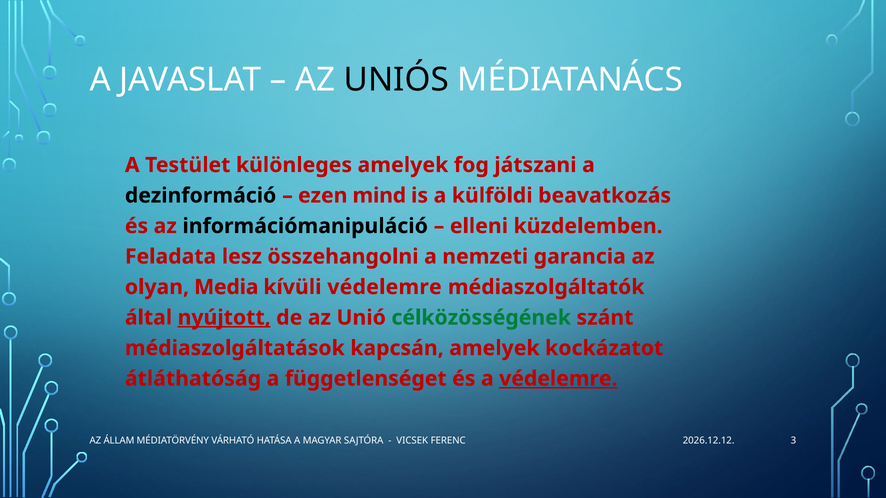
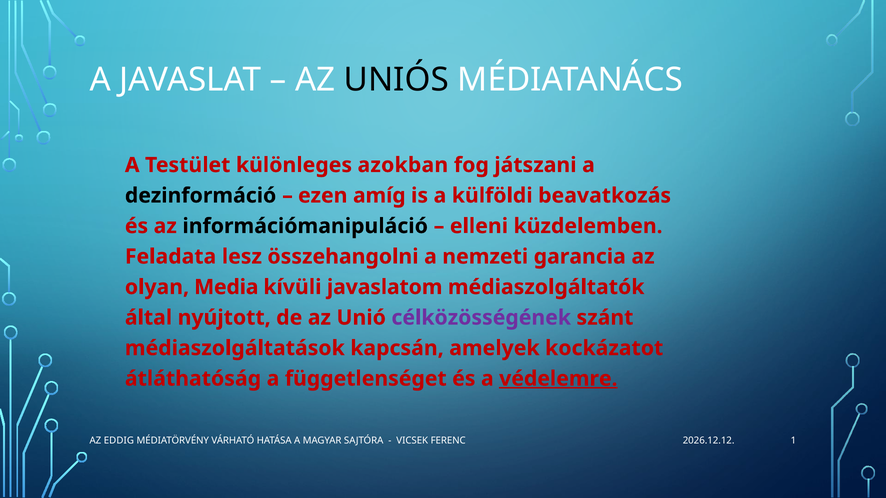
különleges amelyek: amelyek -> azokban
mind: mind -> amíg
kívüli védelemre: védelemre -> javaslatom
nyújtott underline: present -> none
célközösségének colour: green -> purple
ÁLLAM: ÁLLAM -> EDDIG
3: 3 -> 1
